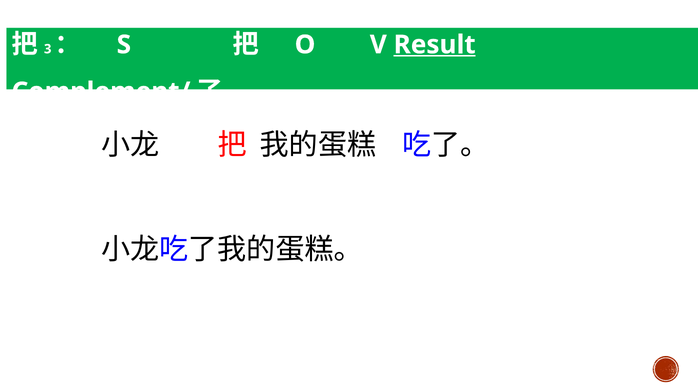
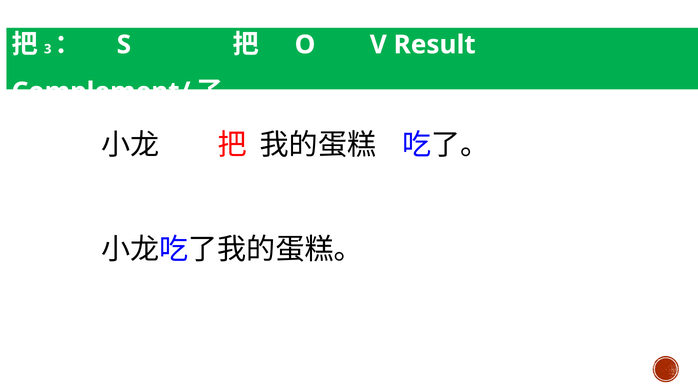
Result underline: present -> none
